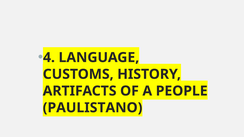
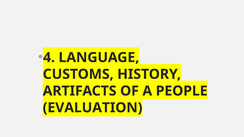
PAULISTANO: PAULISTANO -> EVALUATION
